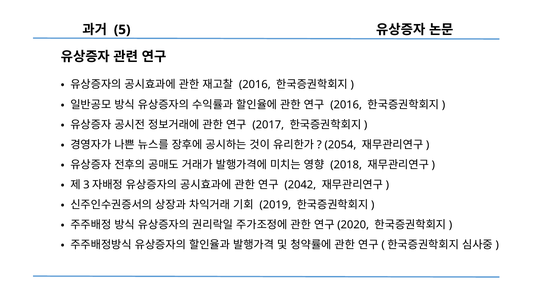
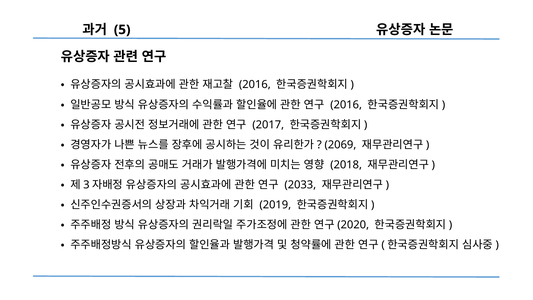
2054: 2054 -> 2069
2042: 2042 -> 2033
